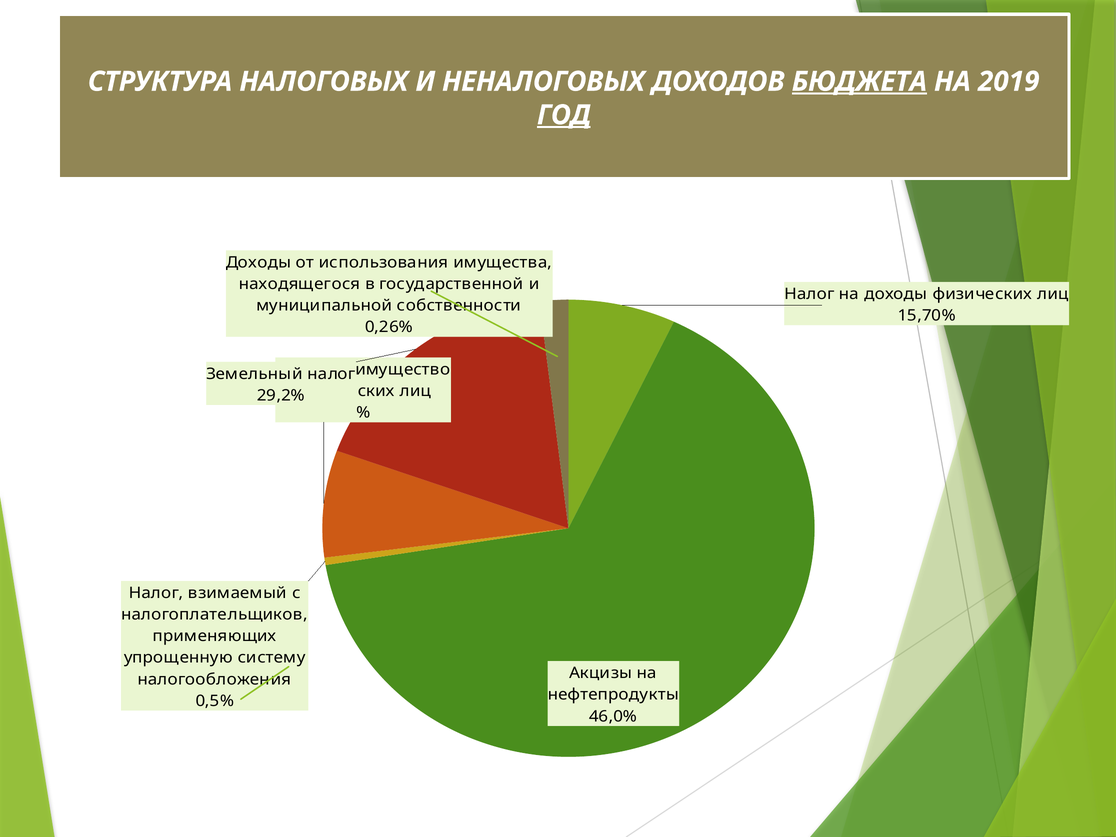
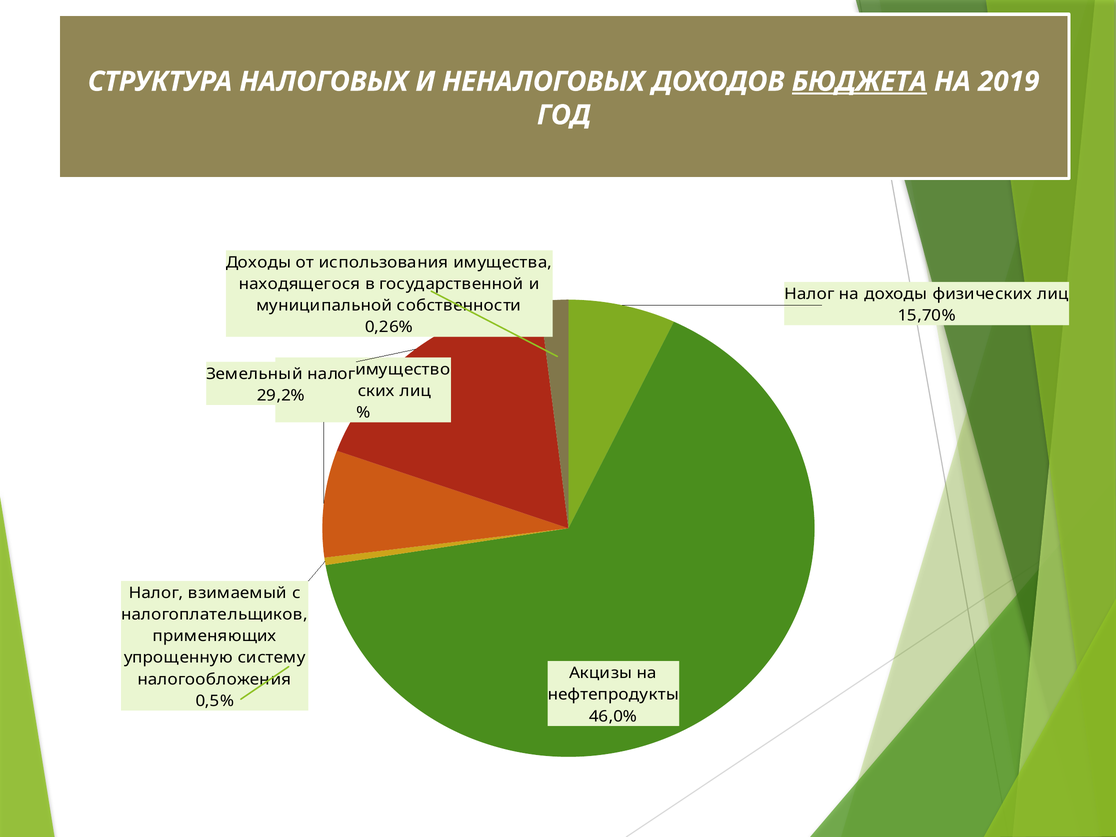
ГОД underline: present -> none
